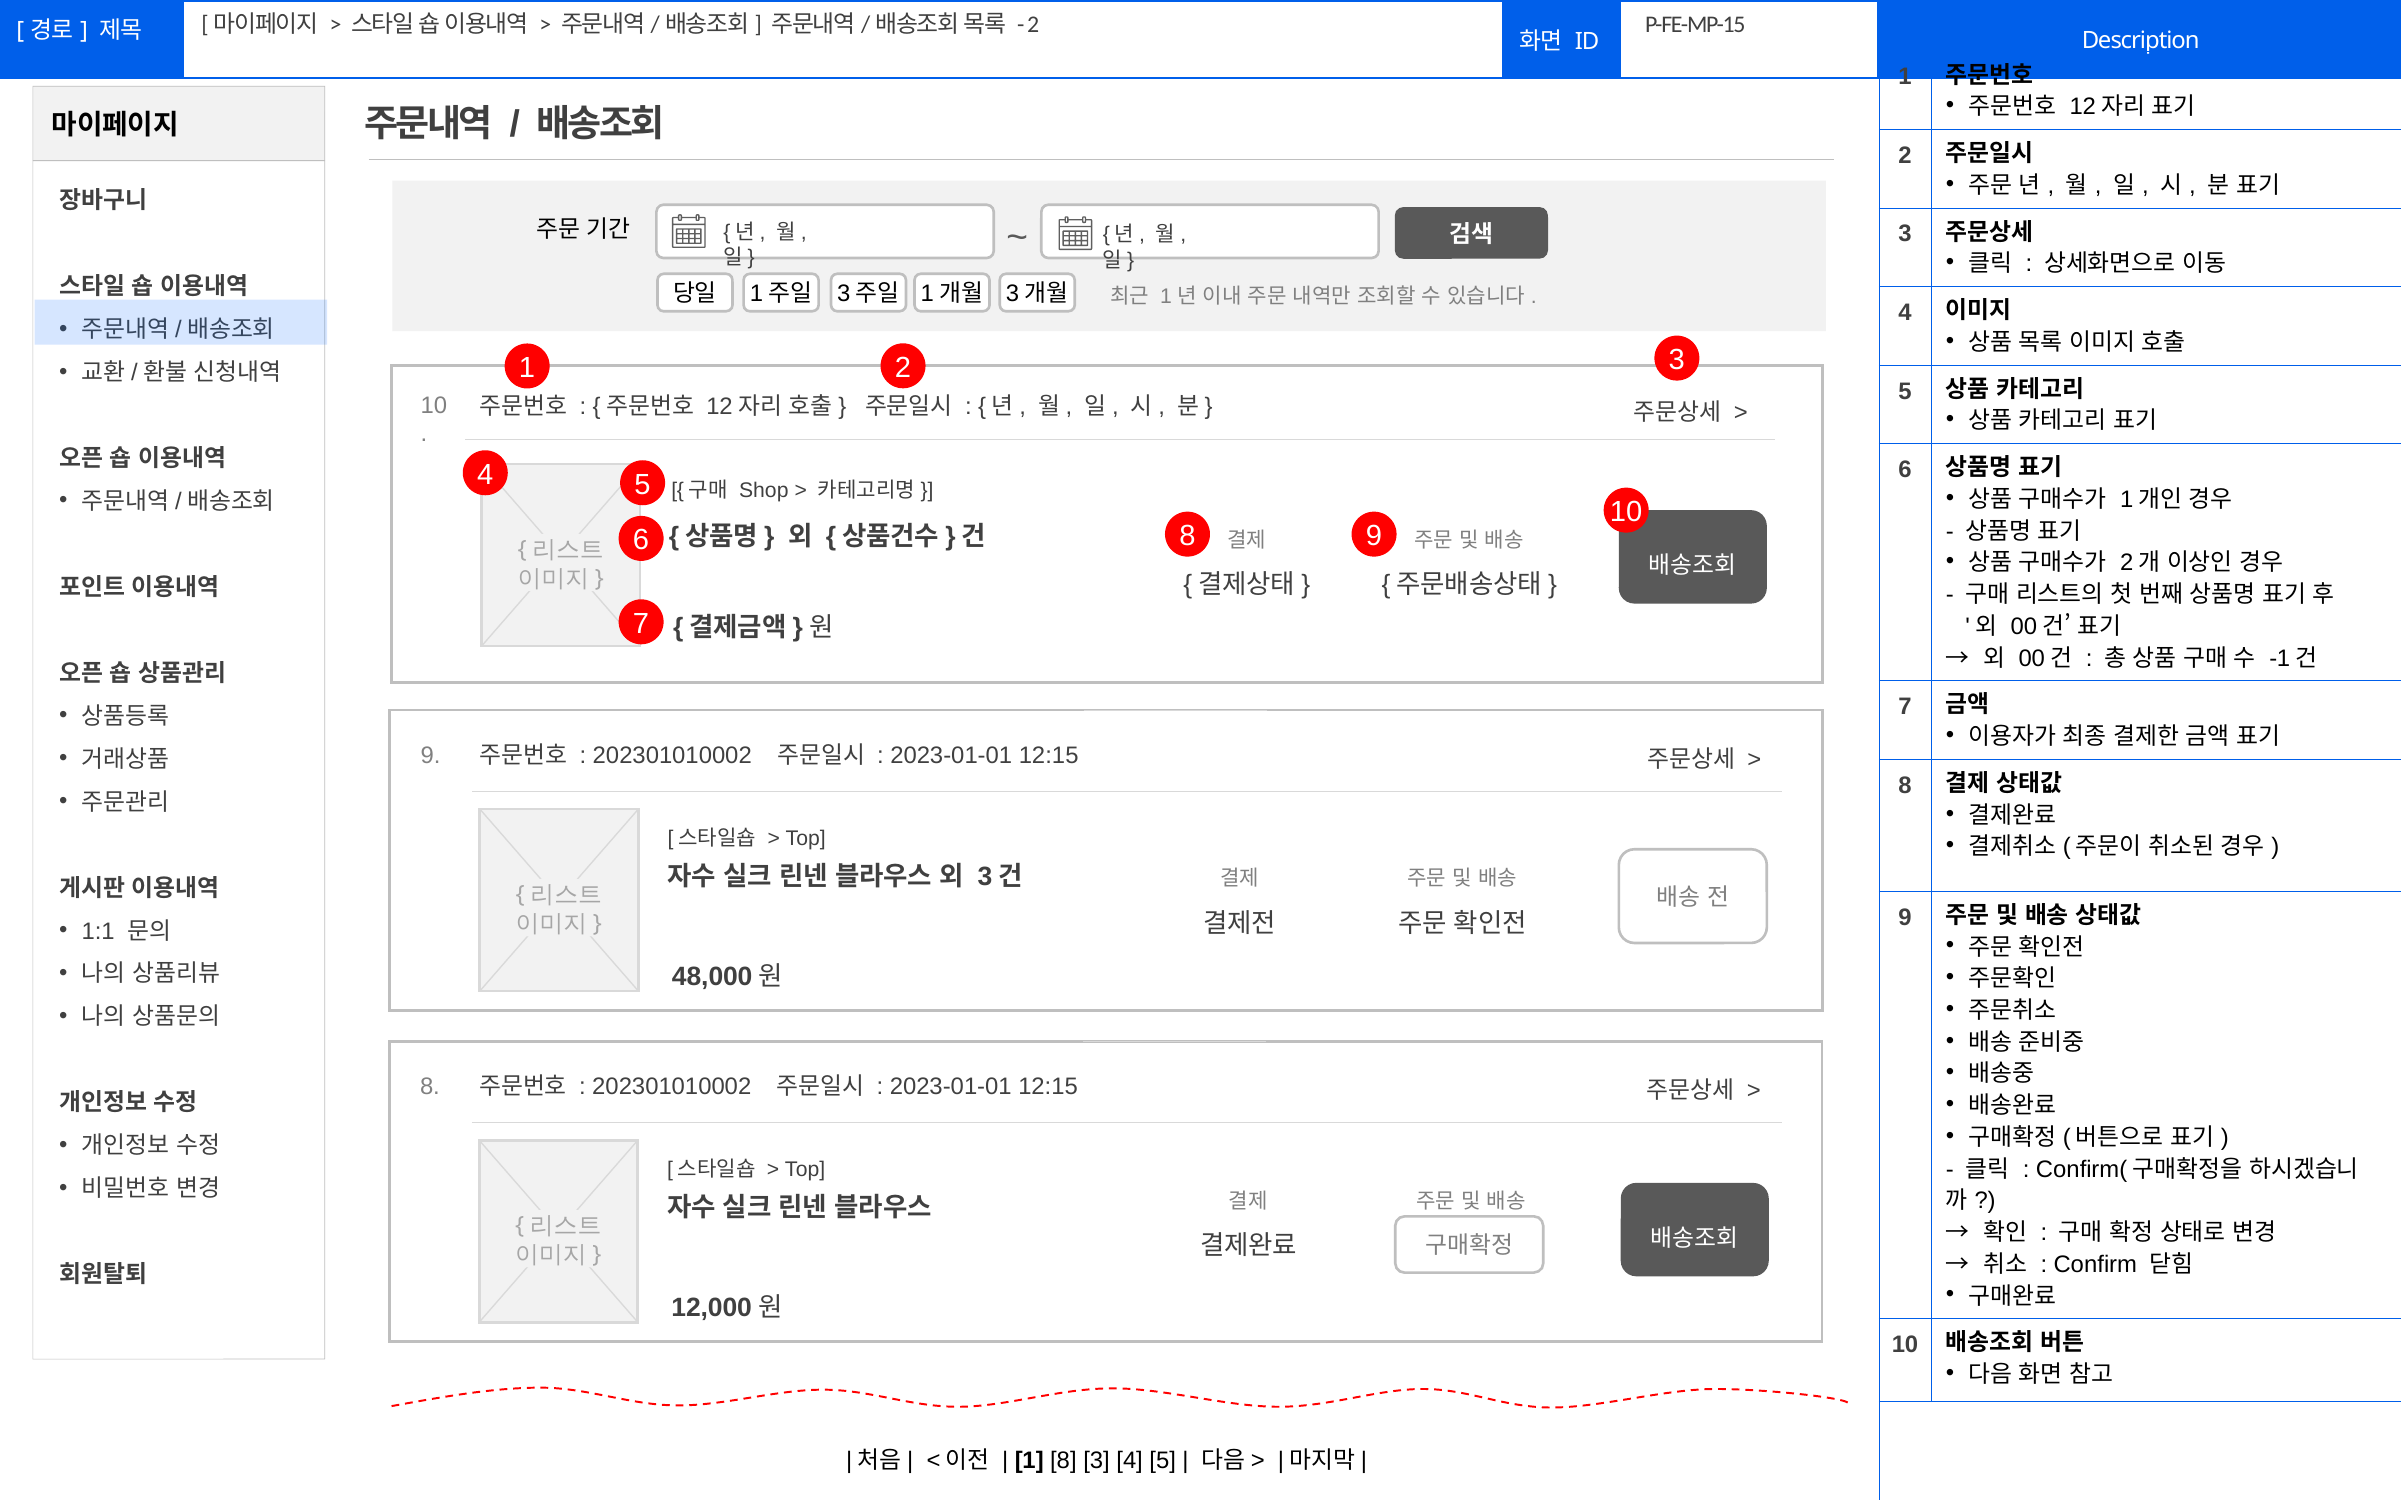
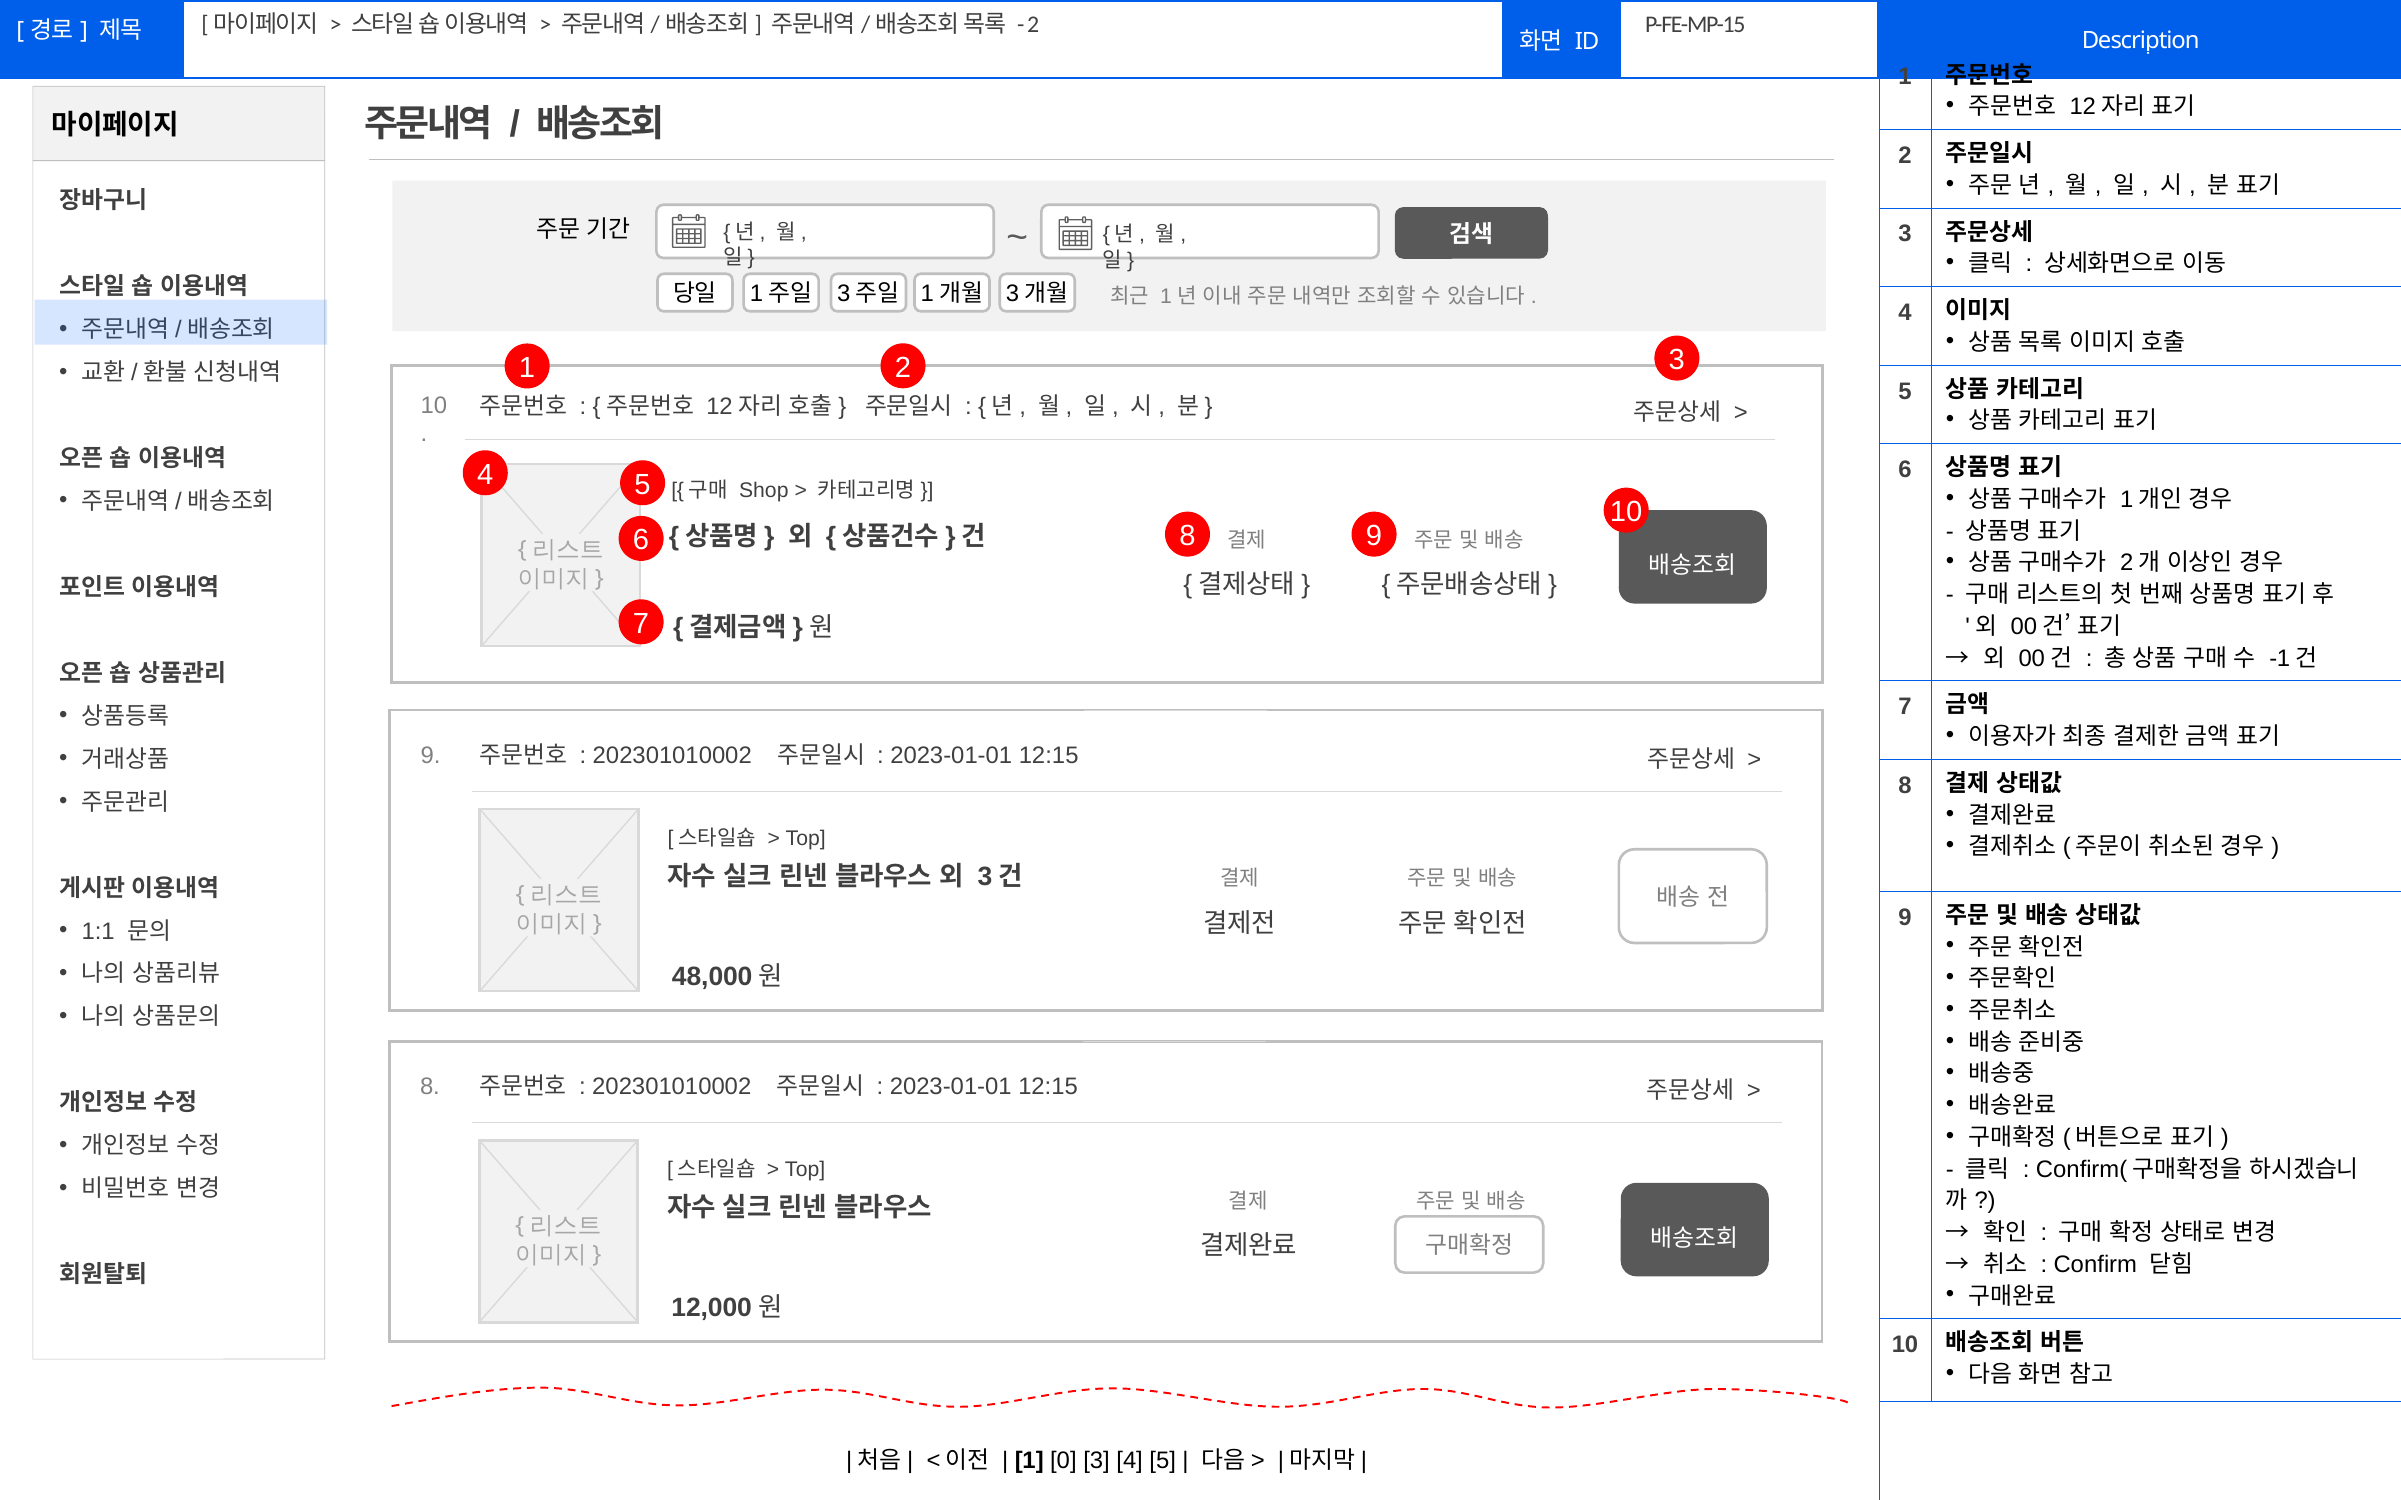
1 8: 8 -> 0
